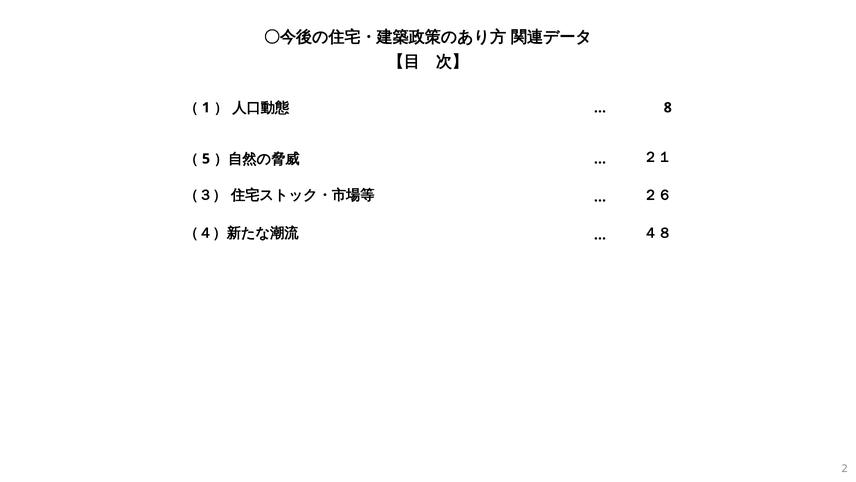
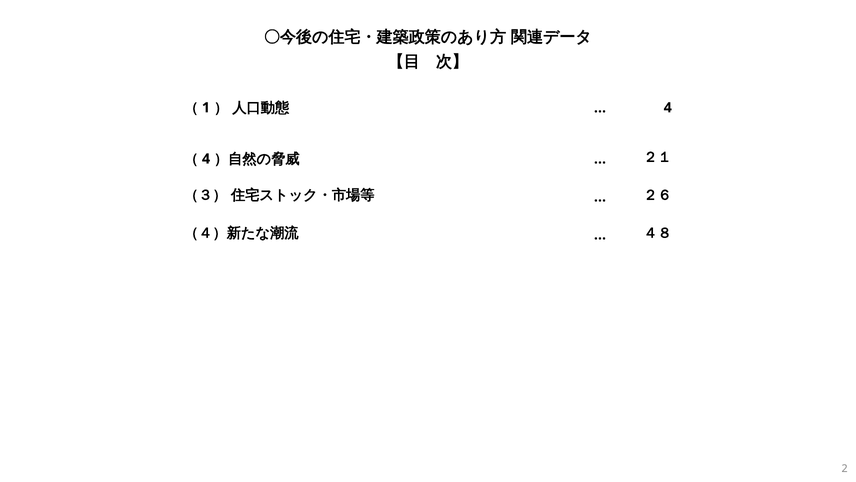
8 at (668, 108): 8 -> 4
5 at (206, 159): 5 -> 4
